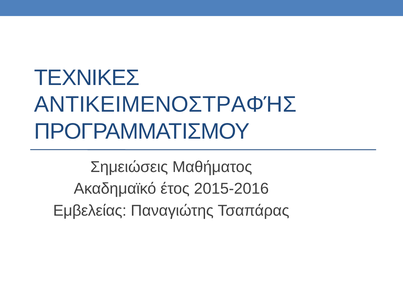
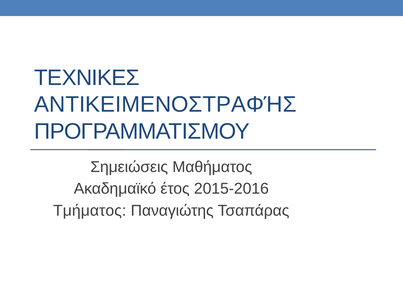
Εμβελείας: Εμβελείας -> Τμήματος
